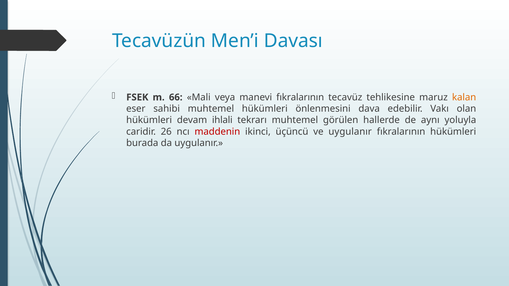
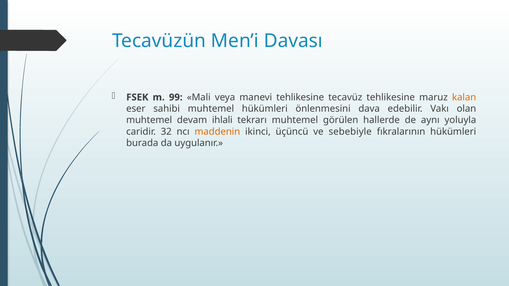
66: 66 -> 99
manevi fıkralarının: fıkralarının -> tehlikesine
hükümleri at (149, 120): hükümleri -> muhtemel
26: 26 -> 32
maddenin colour: red -> orange
ve uygulanır: uygulanır -> sebebiyle
